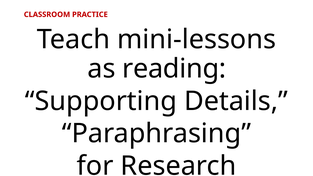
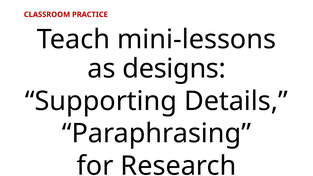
reading: reading -> designs
